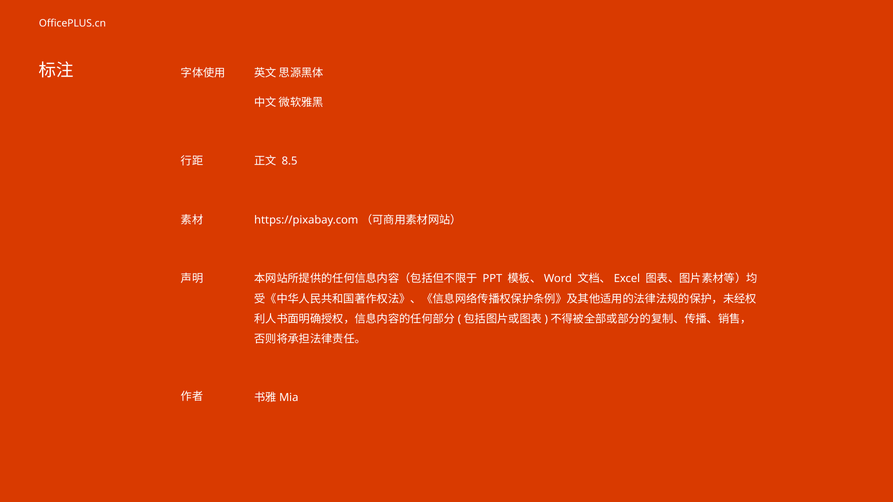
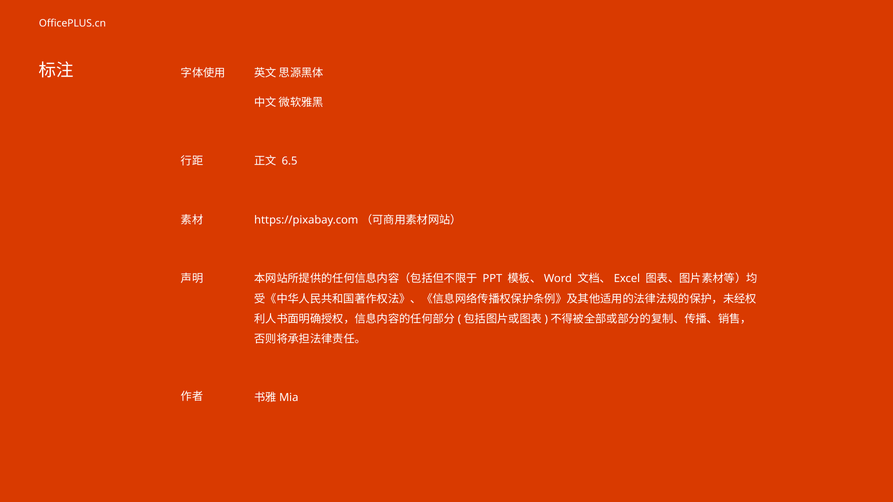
8.5: 8.5 -> 6.5
